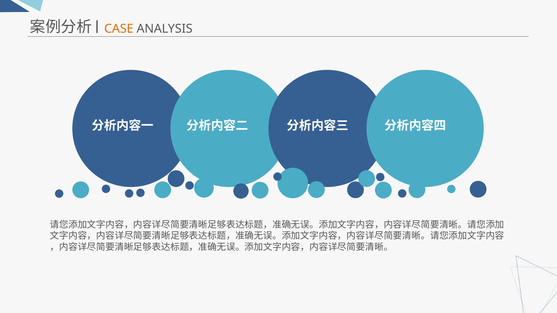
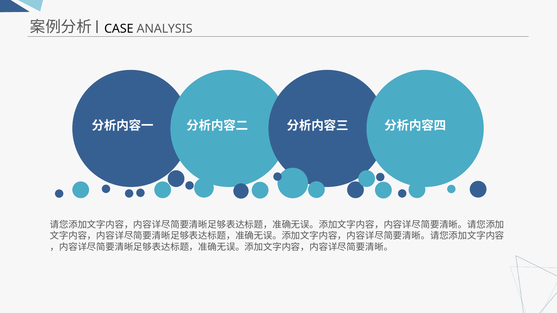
CASE colour: orange -> black
